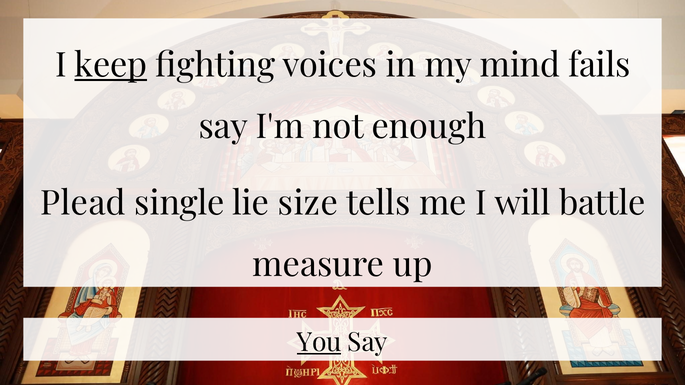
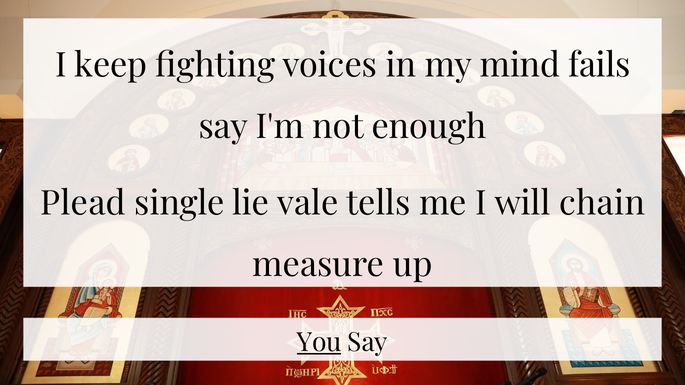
keep underline: present -> none
size: size -> vale
battle: battle -> chain
